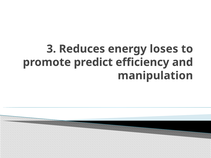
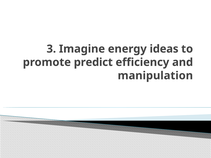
Reduces: Reduces -> Imagine
loses: loses -> ideas
